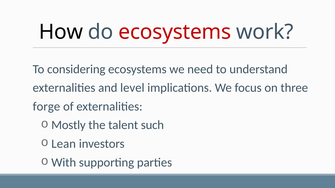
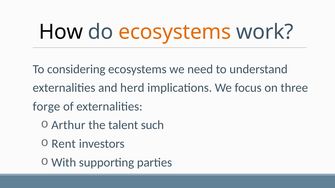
ecosystems at (175, 32) colour: red -> orange
level: level -> herd
Mostly: Mostly -> Arthur
Lean: Lean -> Rent
